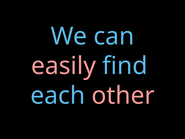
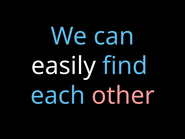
easily colour: pink -> white
